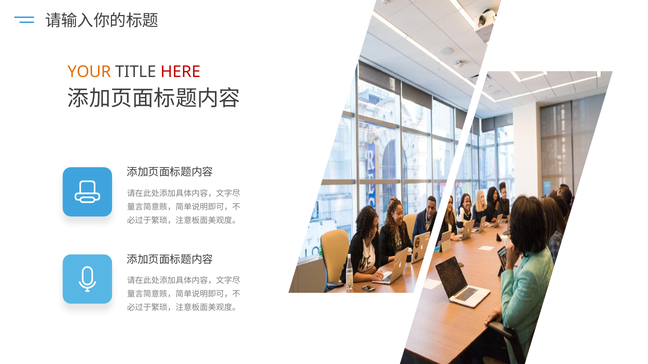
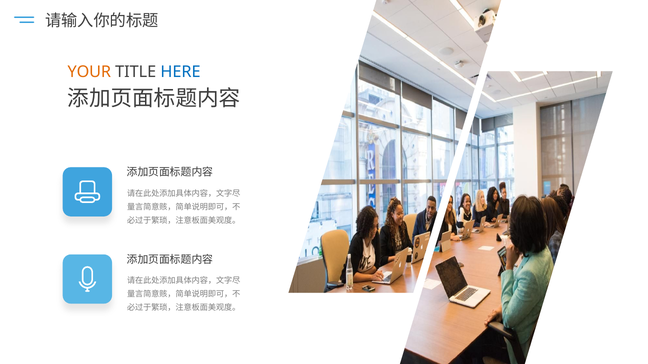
HERE colour: red -> blue
